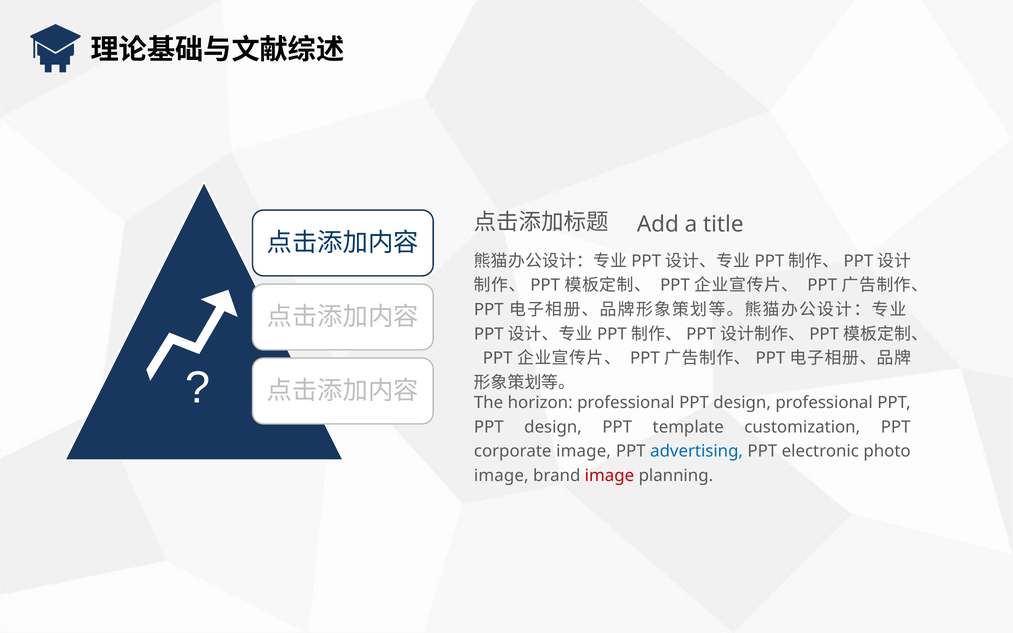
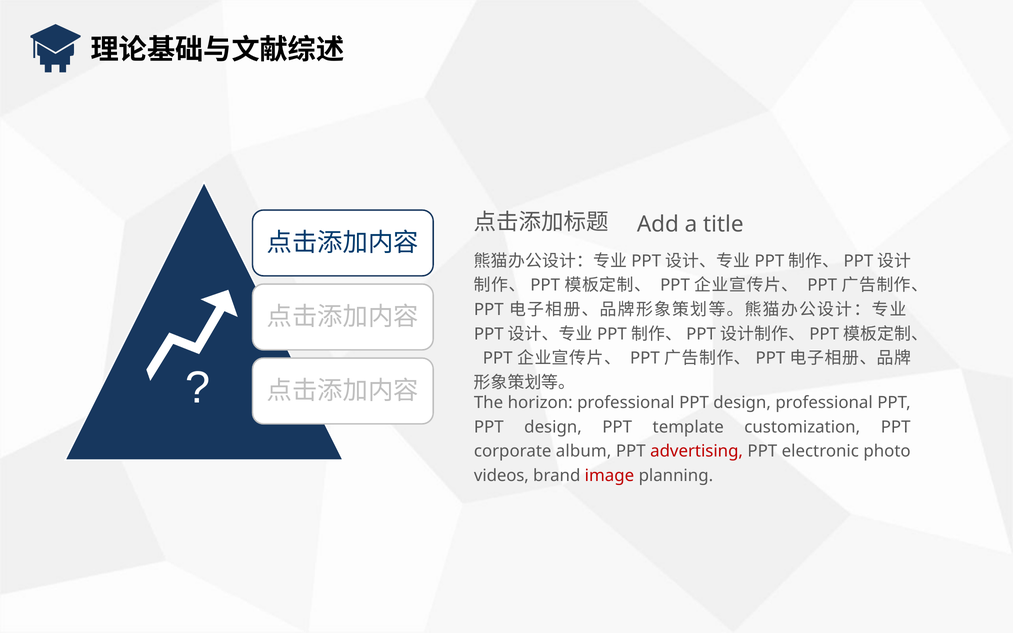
corporate image: image -> album
advertising colour: blue -> red
image at (501, 476): image -> videos
